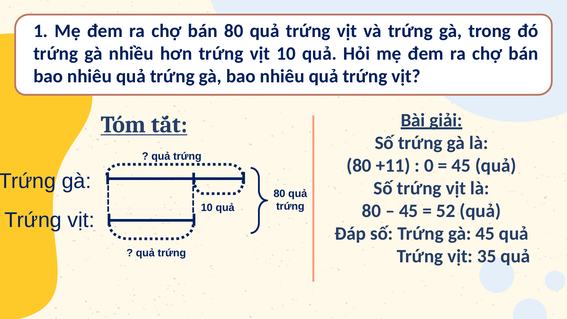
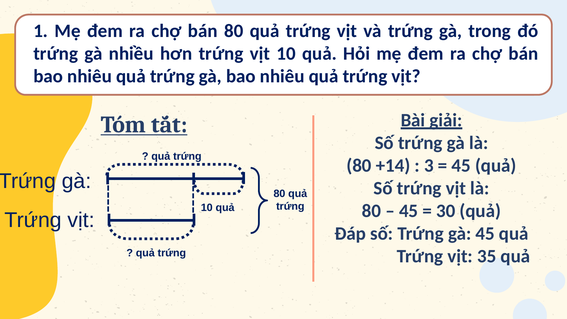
+11: +11 -> +14
0: 0 -> 3
52: 52 -> 30
